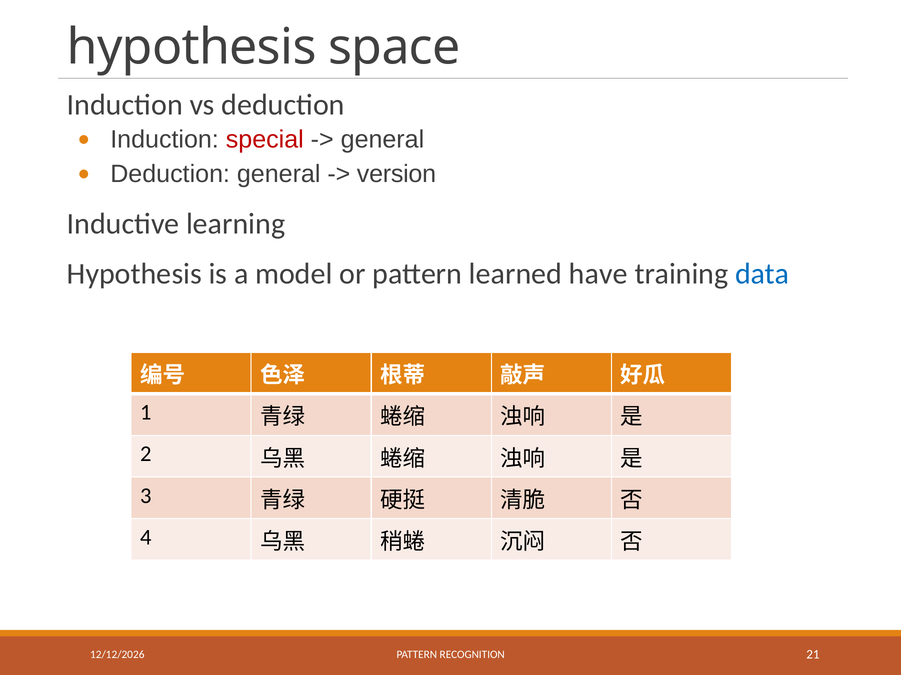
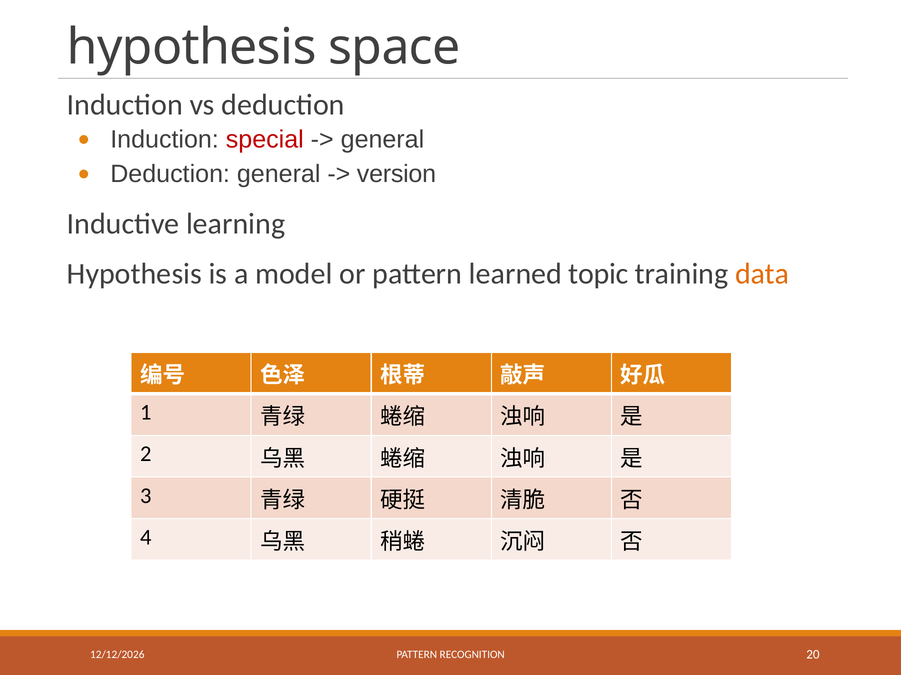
have: have -> topic
data colour: blue -> orange
21: 21 -> 20
